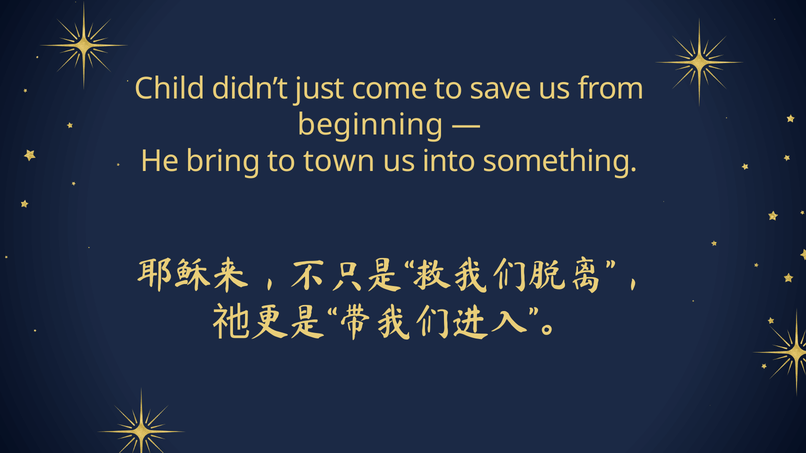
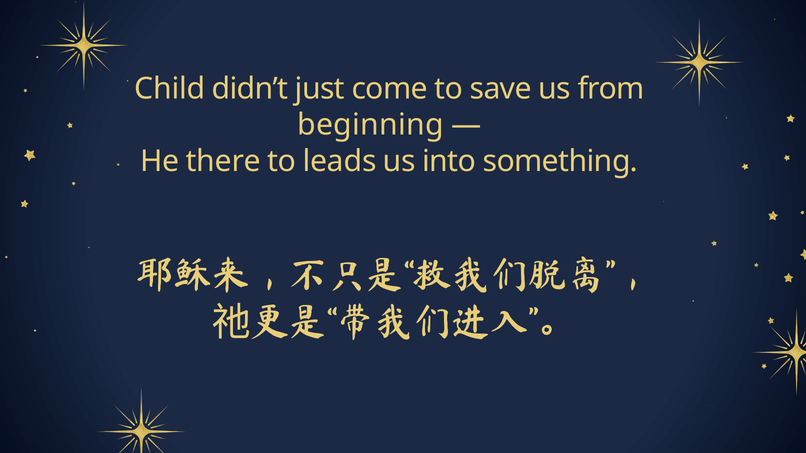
bring: bring -> there
town: town -> leads
